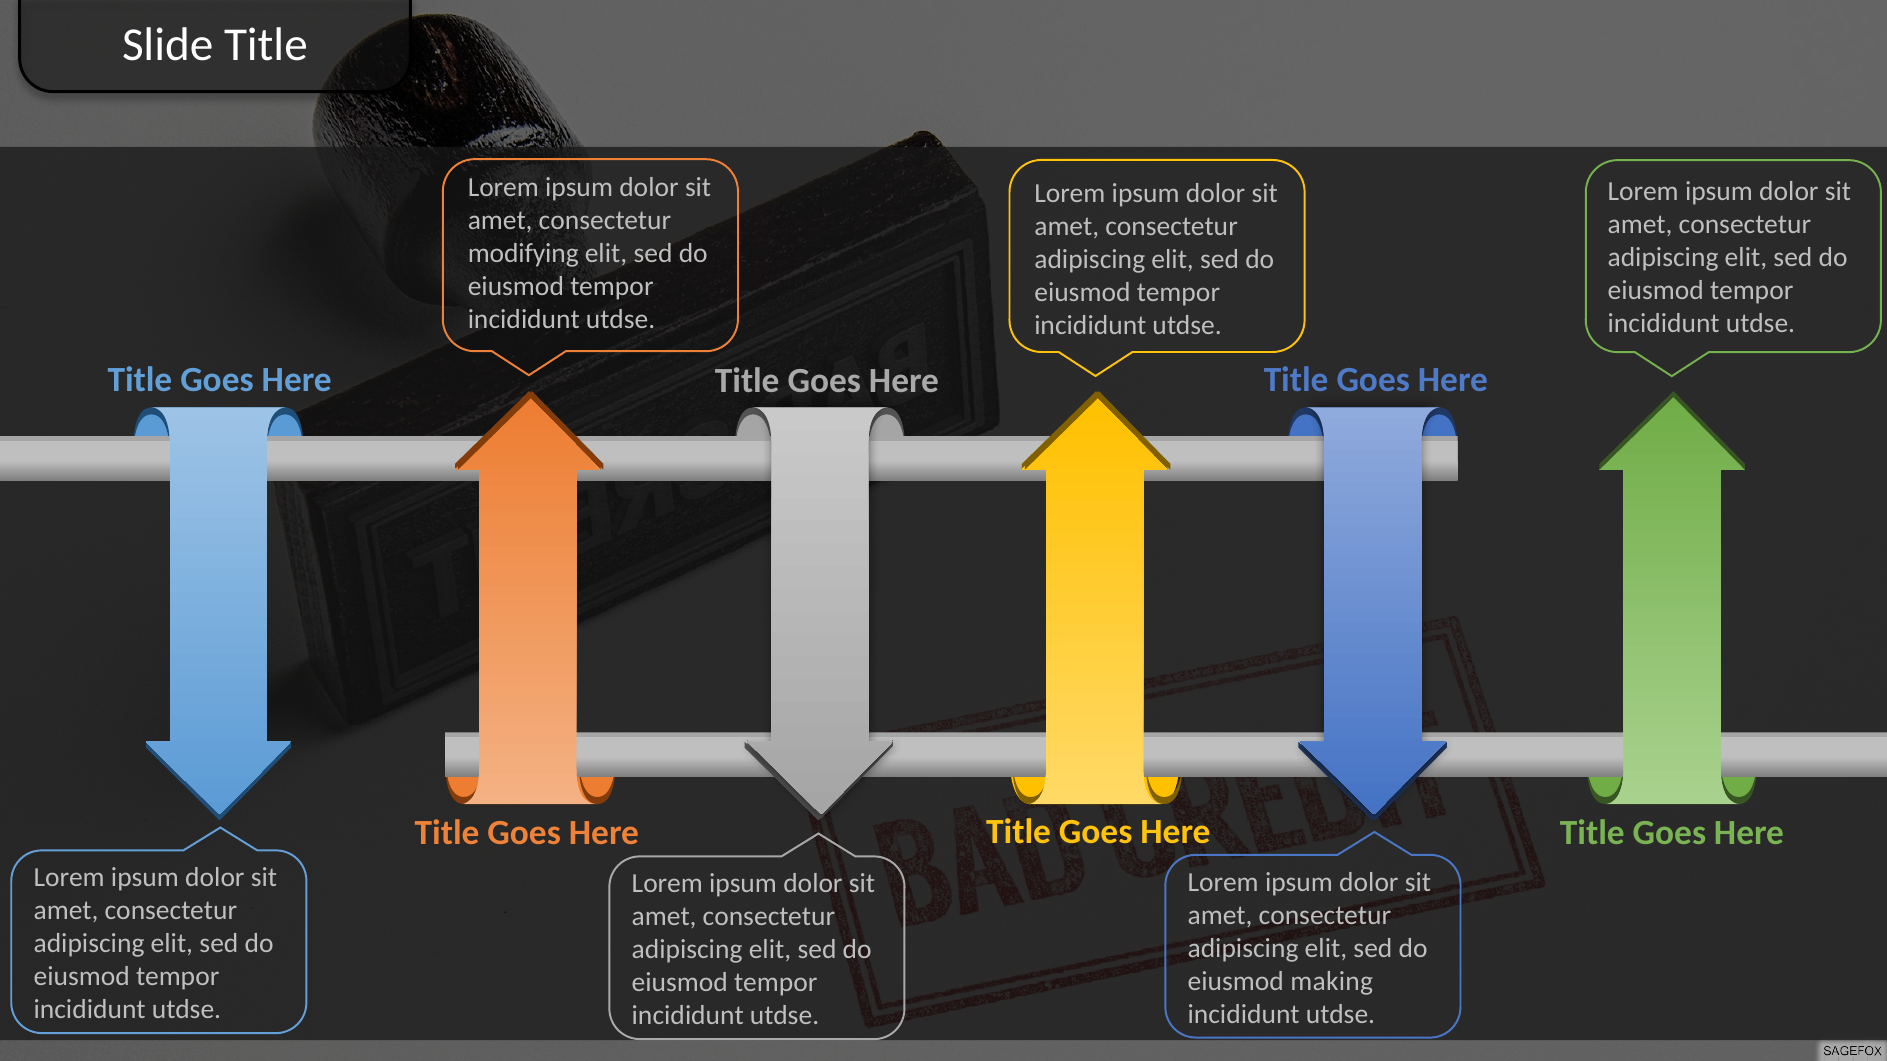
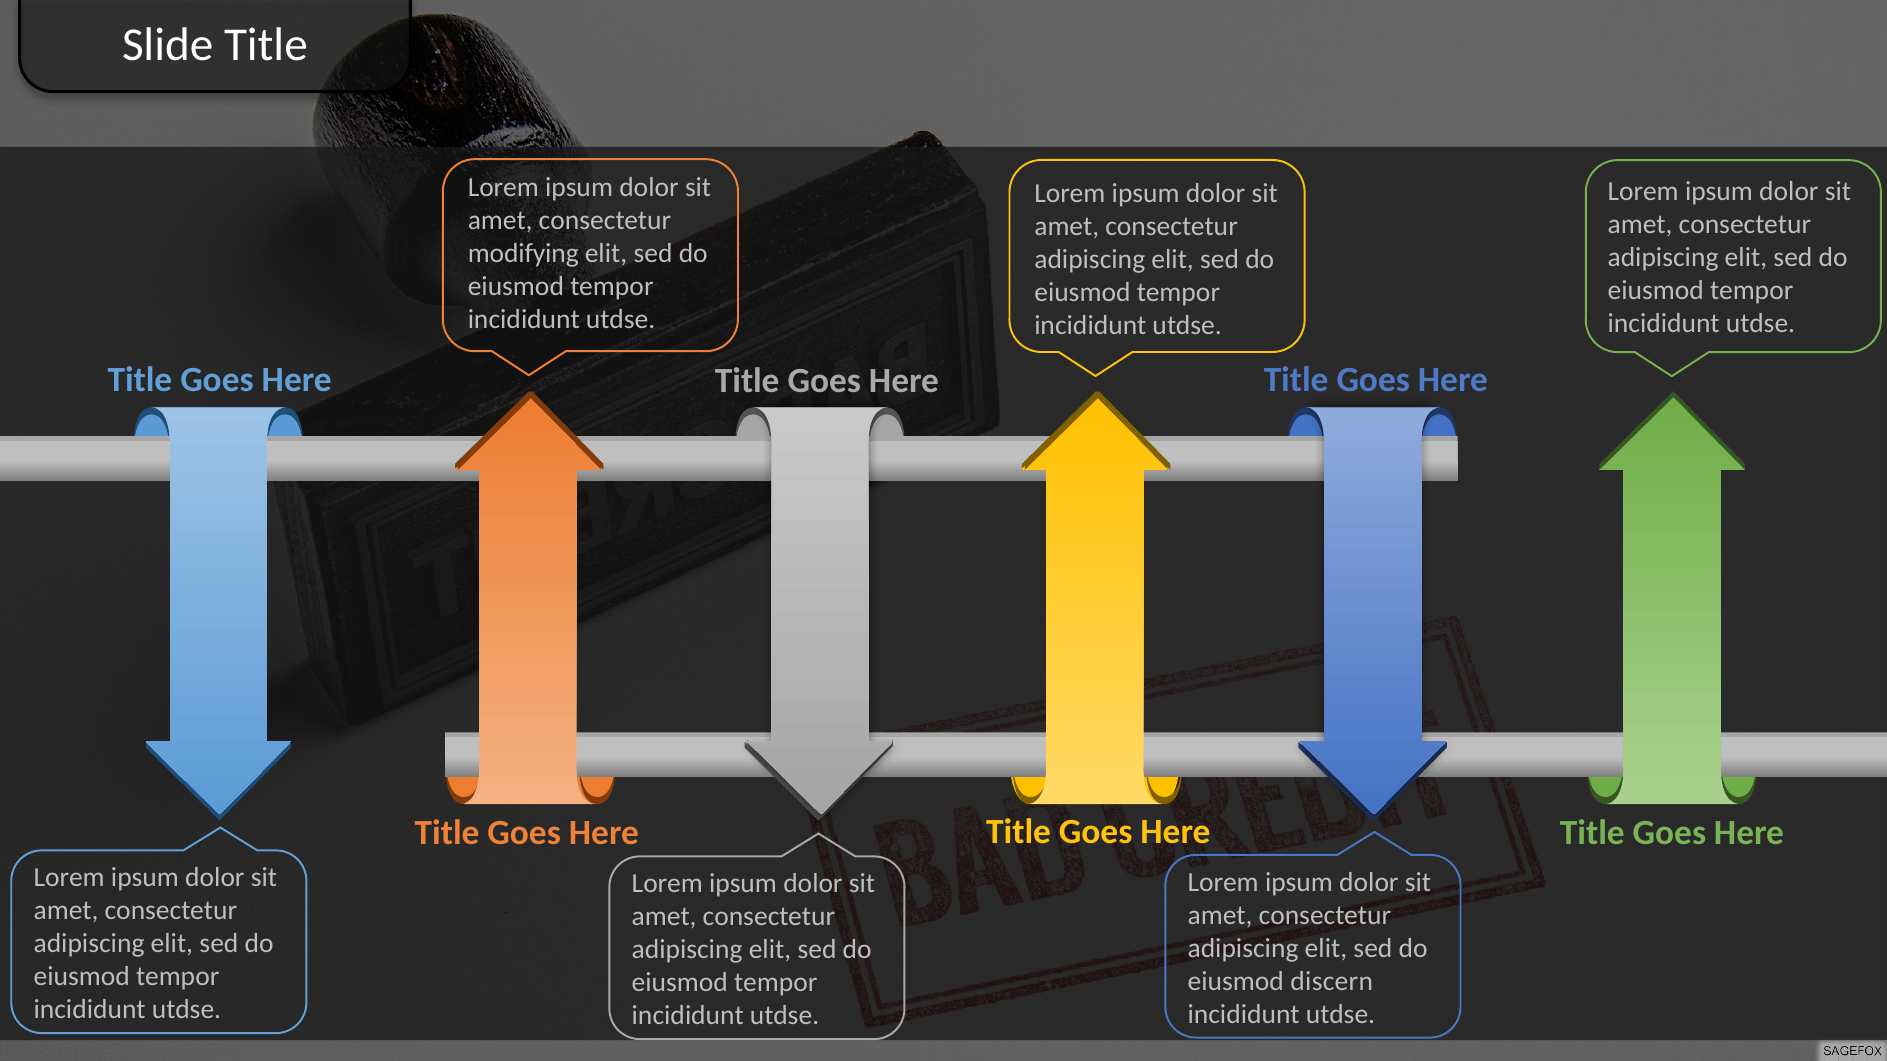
making: making -> discern
